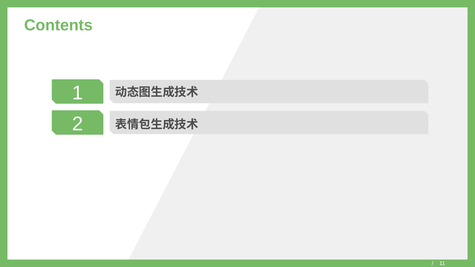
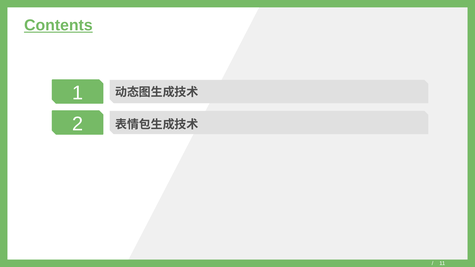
Contents underline: none -> present
